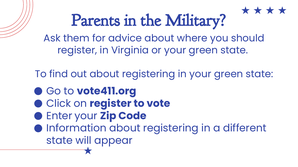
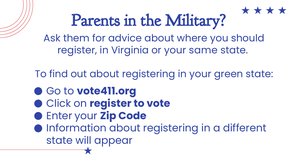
or your green: green -> same
